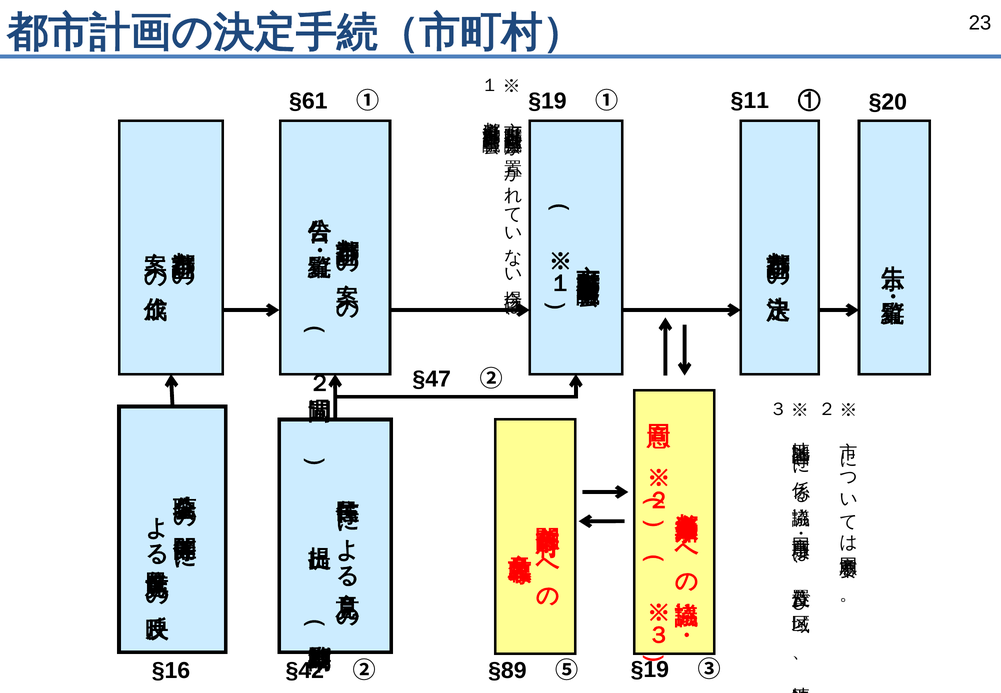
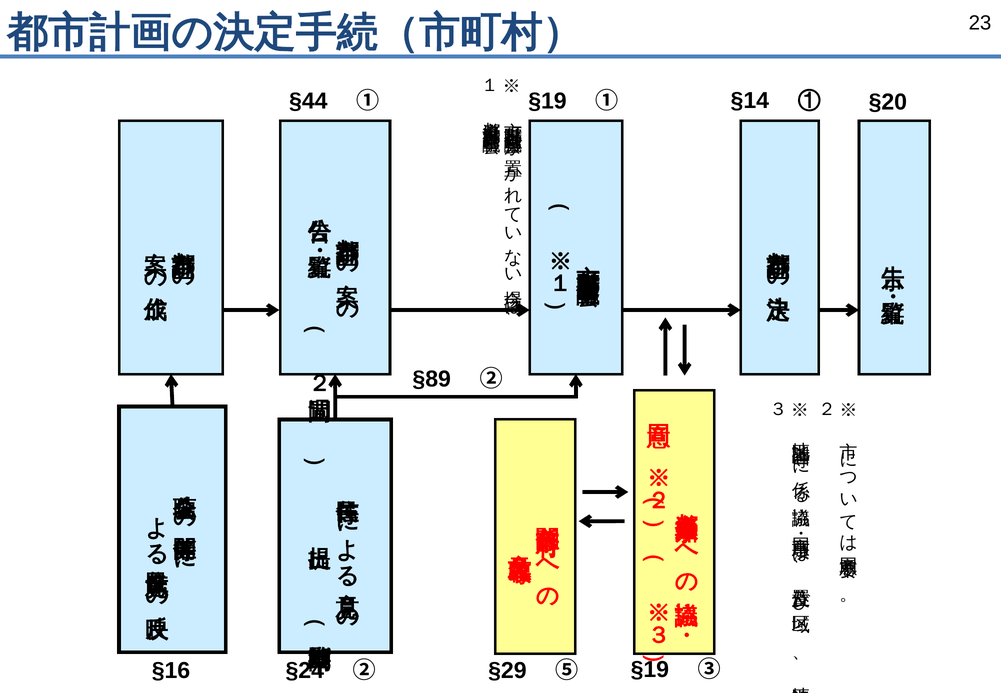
§61: §61 -> §44
§11: §11 -> §14
§47: §47 -> §89
§42: §42 -> §24
§89: §89 -> §29
